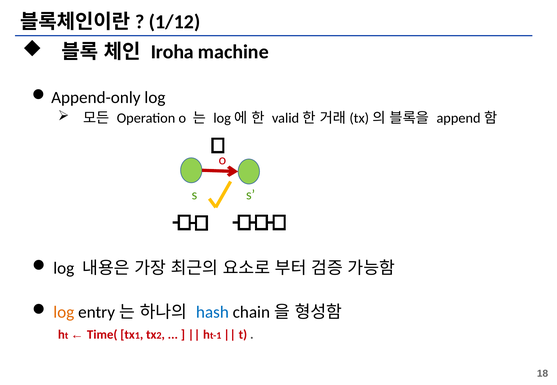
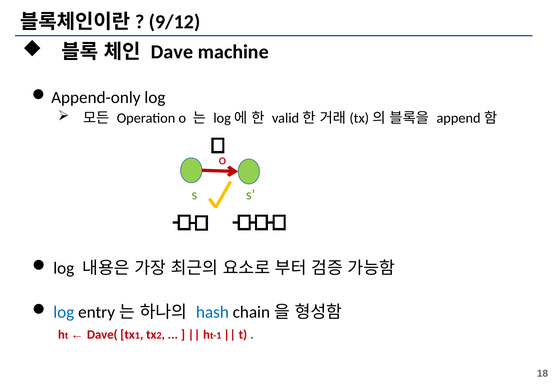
1/12: 1/12 -> 9/12
Iroha: Iroha -> Dave
log at (64, 313) colour: orange -> blue
Time(: Time( -> Dave(
